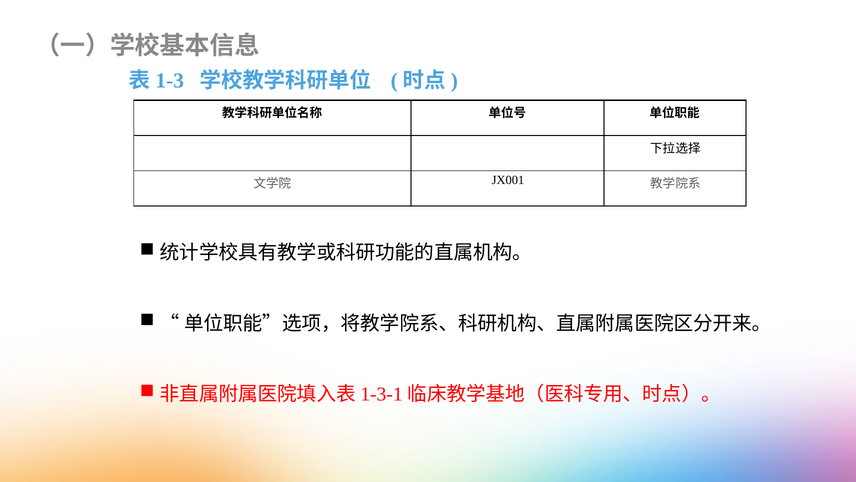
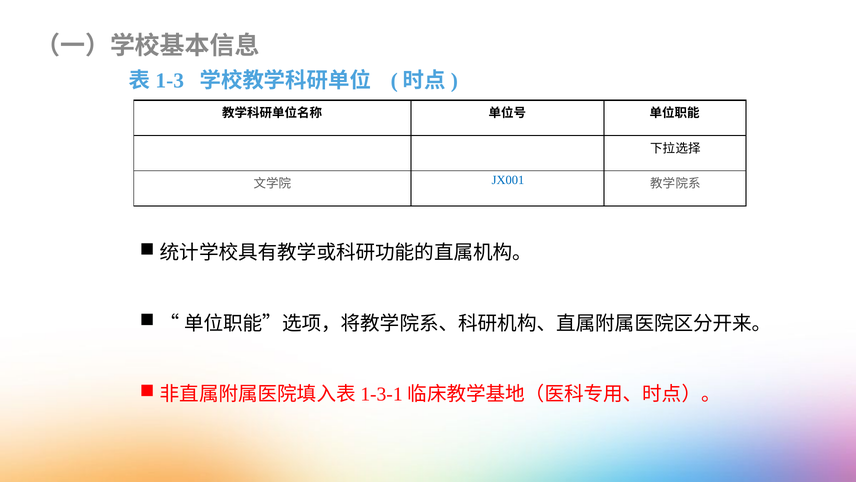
JX001 colour: black -> blue
